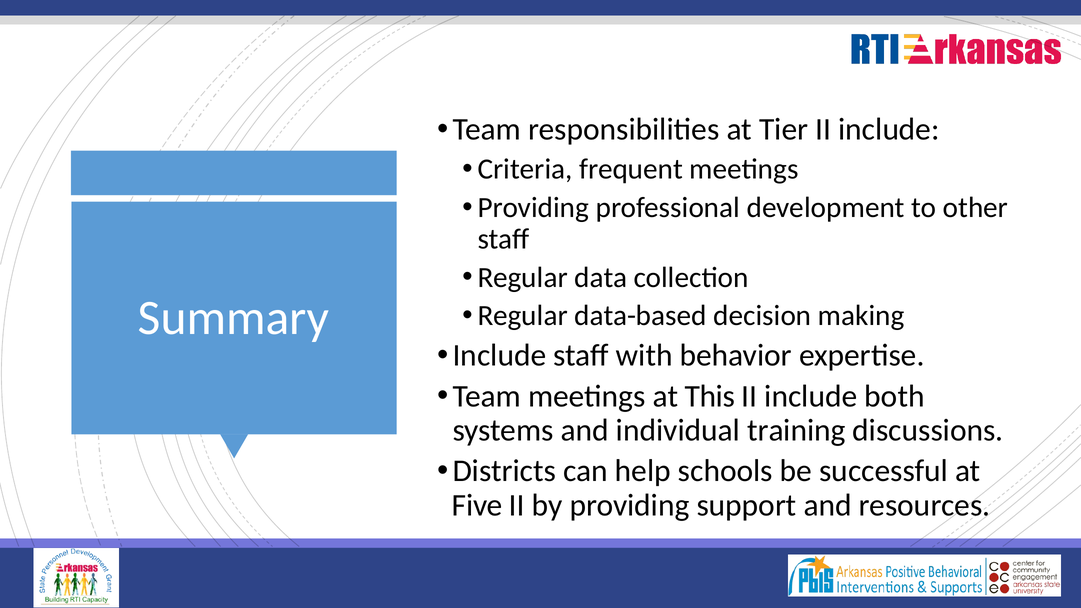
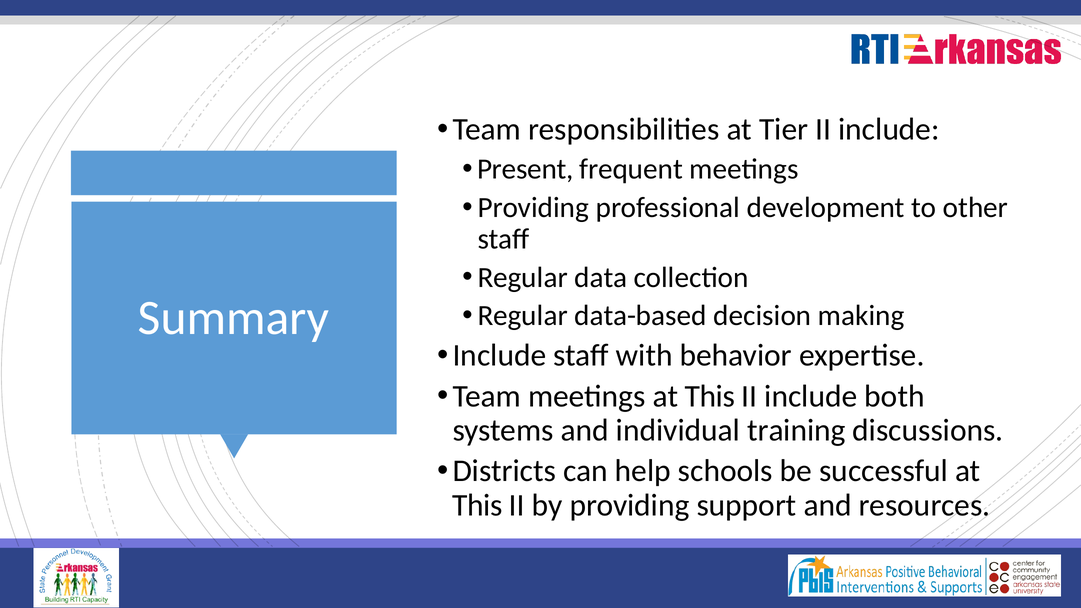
Criteria: Criteria -> Present
Five at (477, 505): Five -> This
